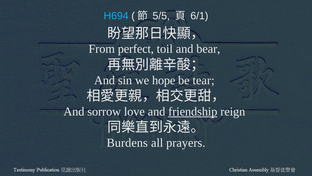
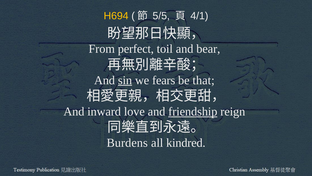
H694 colour: light blue -> yellow
6/1: 6/1 -> 4/1
sin underline: none -> present
hope: hope -> fears
tear: tear -> that
sorrow: sorrow -> inward
prayers: prayers -> kindred
